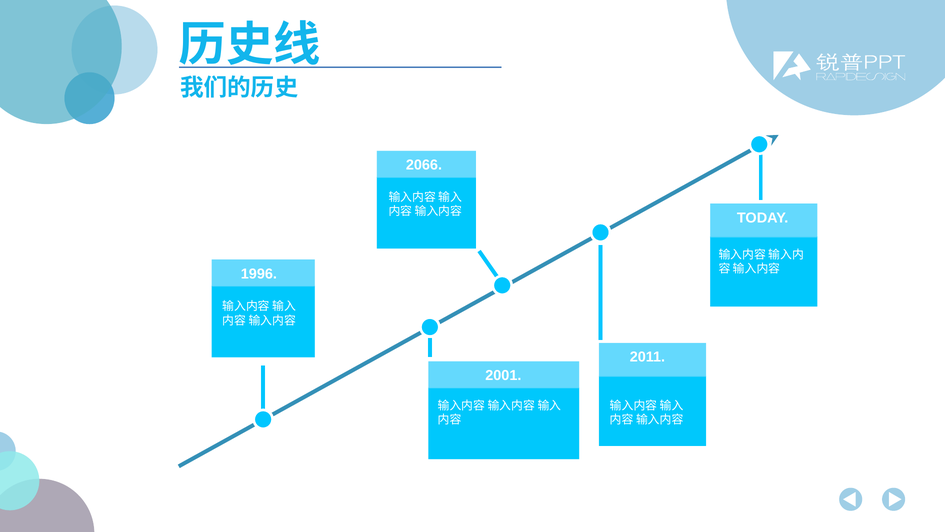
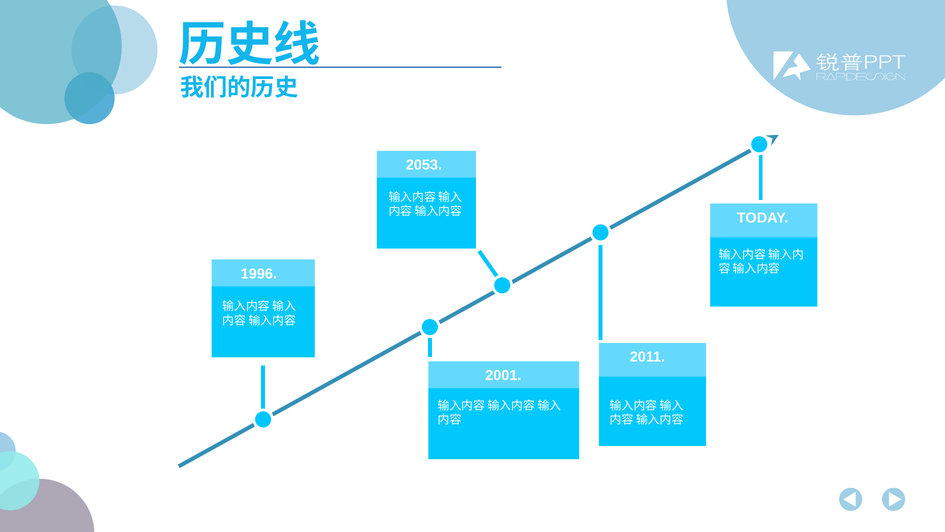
2066: 2066 -> 2053
